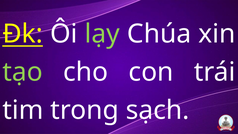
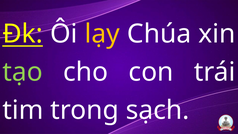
lạy colour: light green -> yellow
